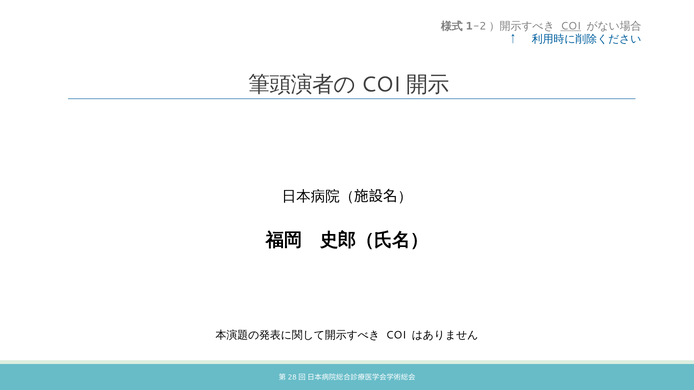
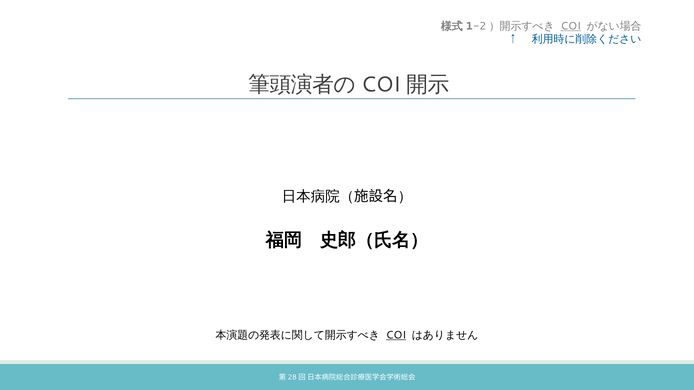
COI at (396, 336) underline: none -> present
